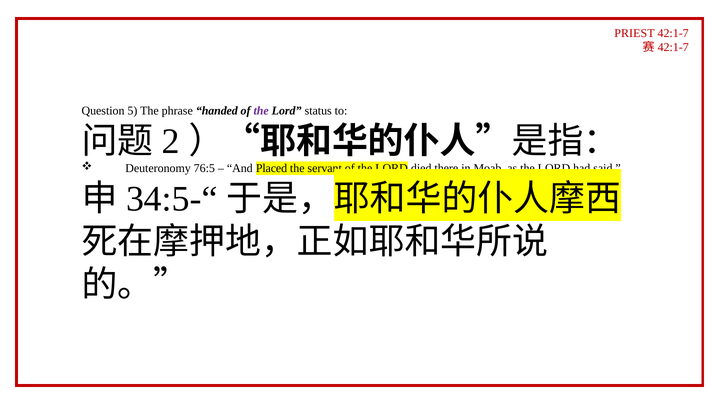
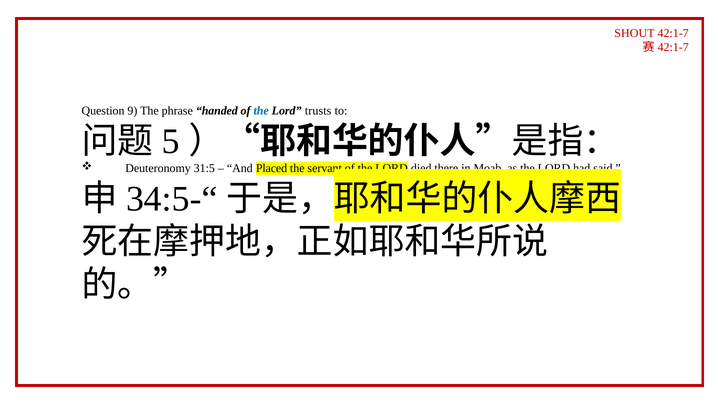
PRIEST: PRIEST -> SHOUT
5: 5 -> 9
the at (261, 111) colour: purple -> blue
status: status -> trusts
2: 2 -> 5
76:5: 76:5 -> 31:5
